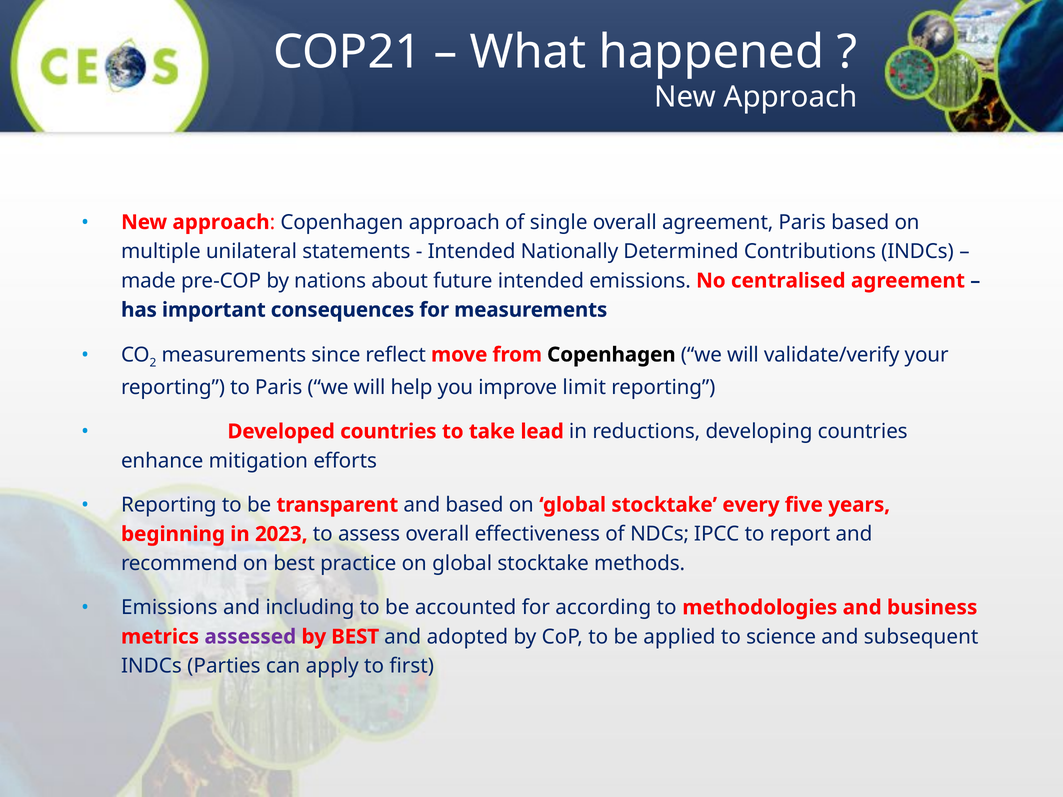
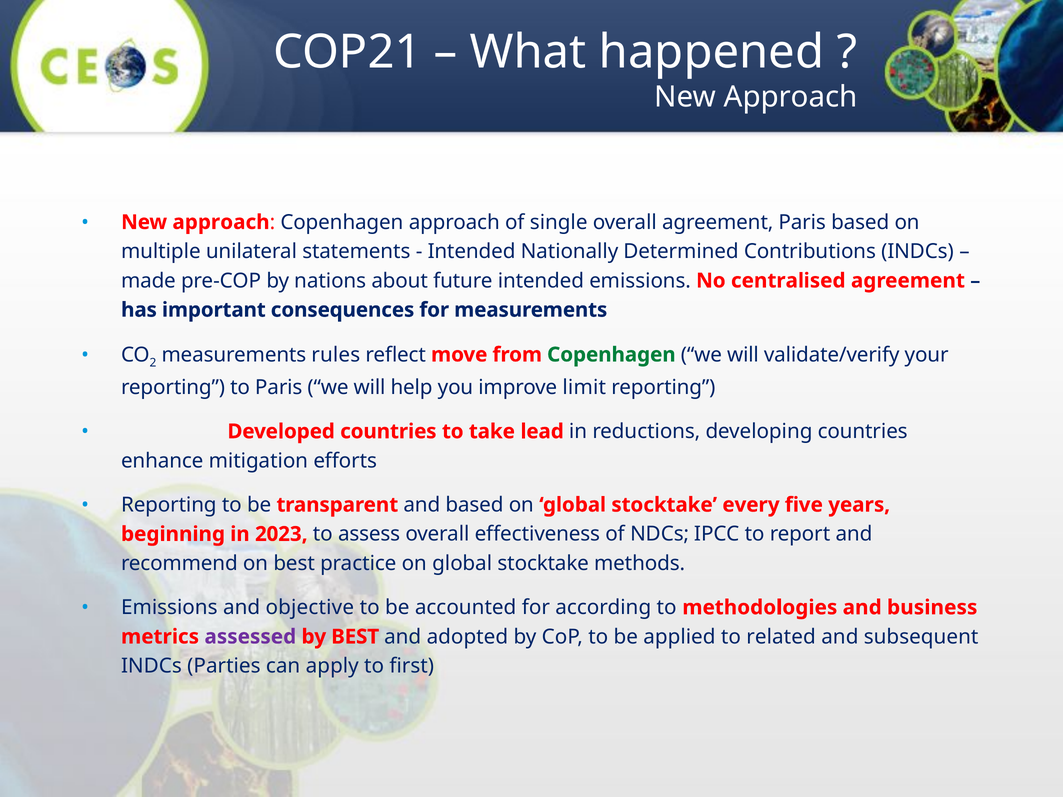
since: since -> rules
Copenhagen at (611, 355) colour: black -> green
including: including -> objective
science: science -> related
